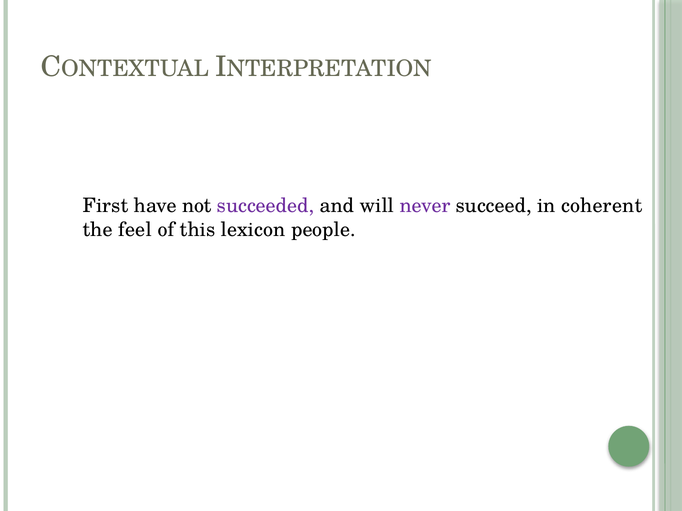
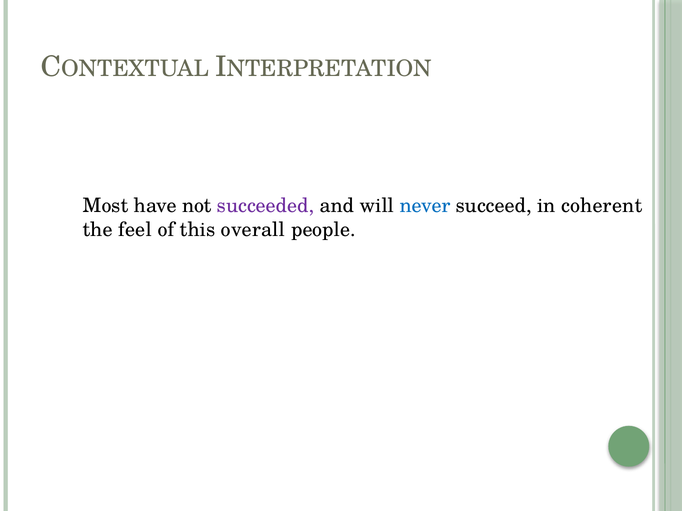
First: First -> Most
never colour: purple -> blue
lexicon: lexicon -> overall
